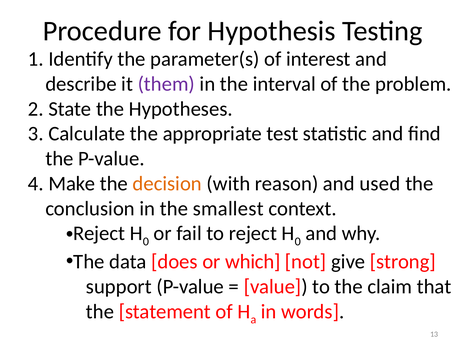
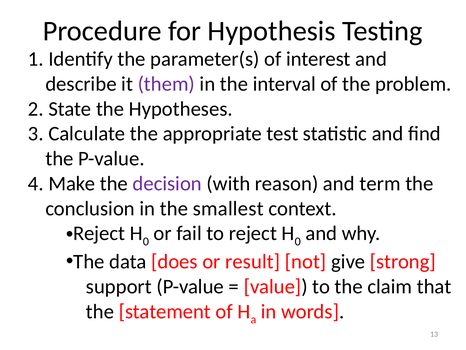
decision colour: orange -> purple
used: used -> term
which: which -> result
